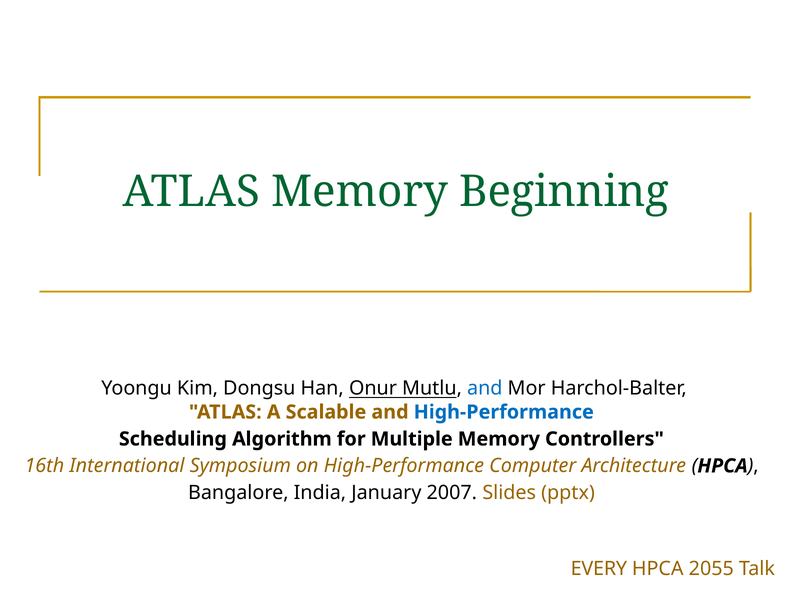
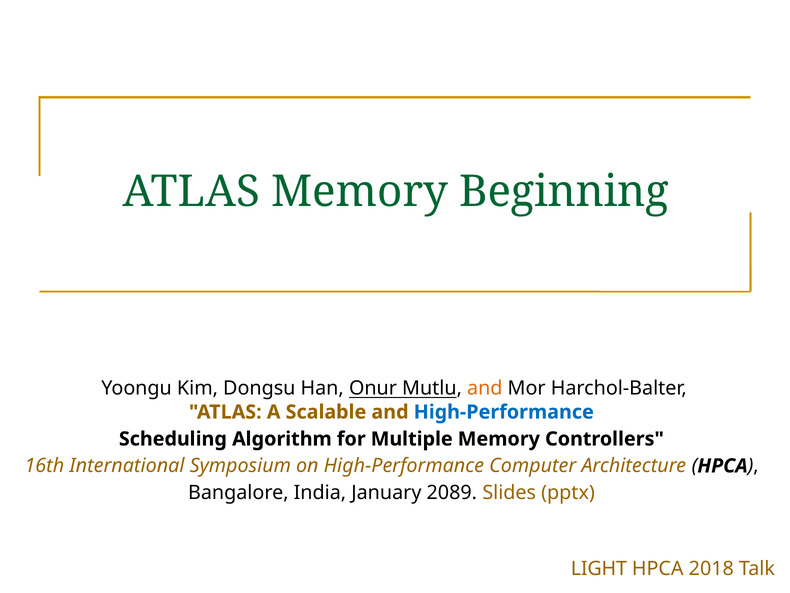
and at (485, 388) colour: blue -> orange
2007: 2007 -> 2089
EVERY: EVERY -> LIGHT
2055: 2055 -> 2018
